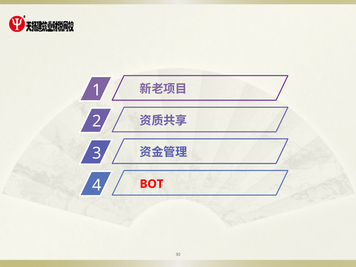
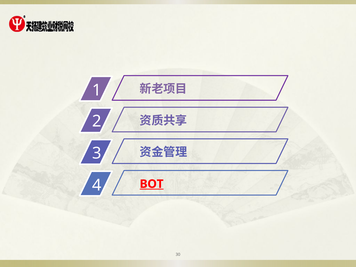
BOT underline: none -> present
